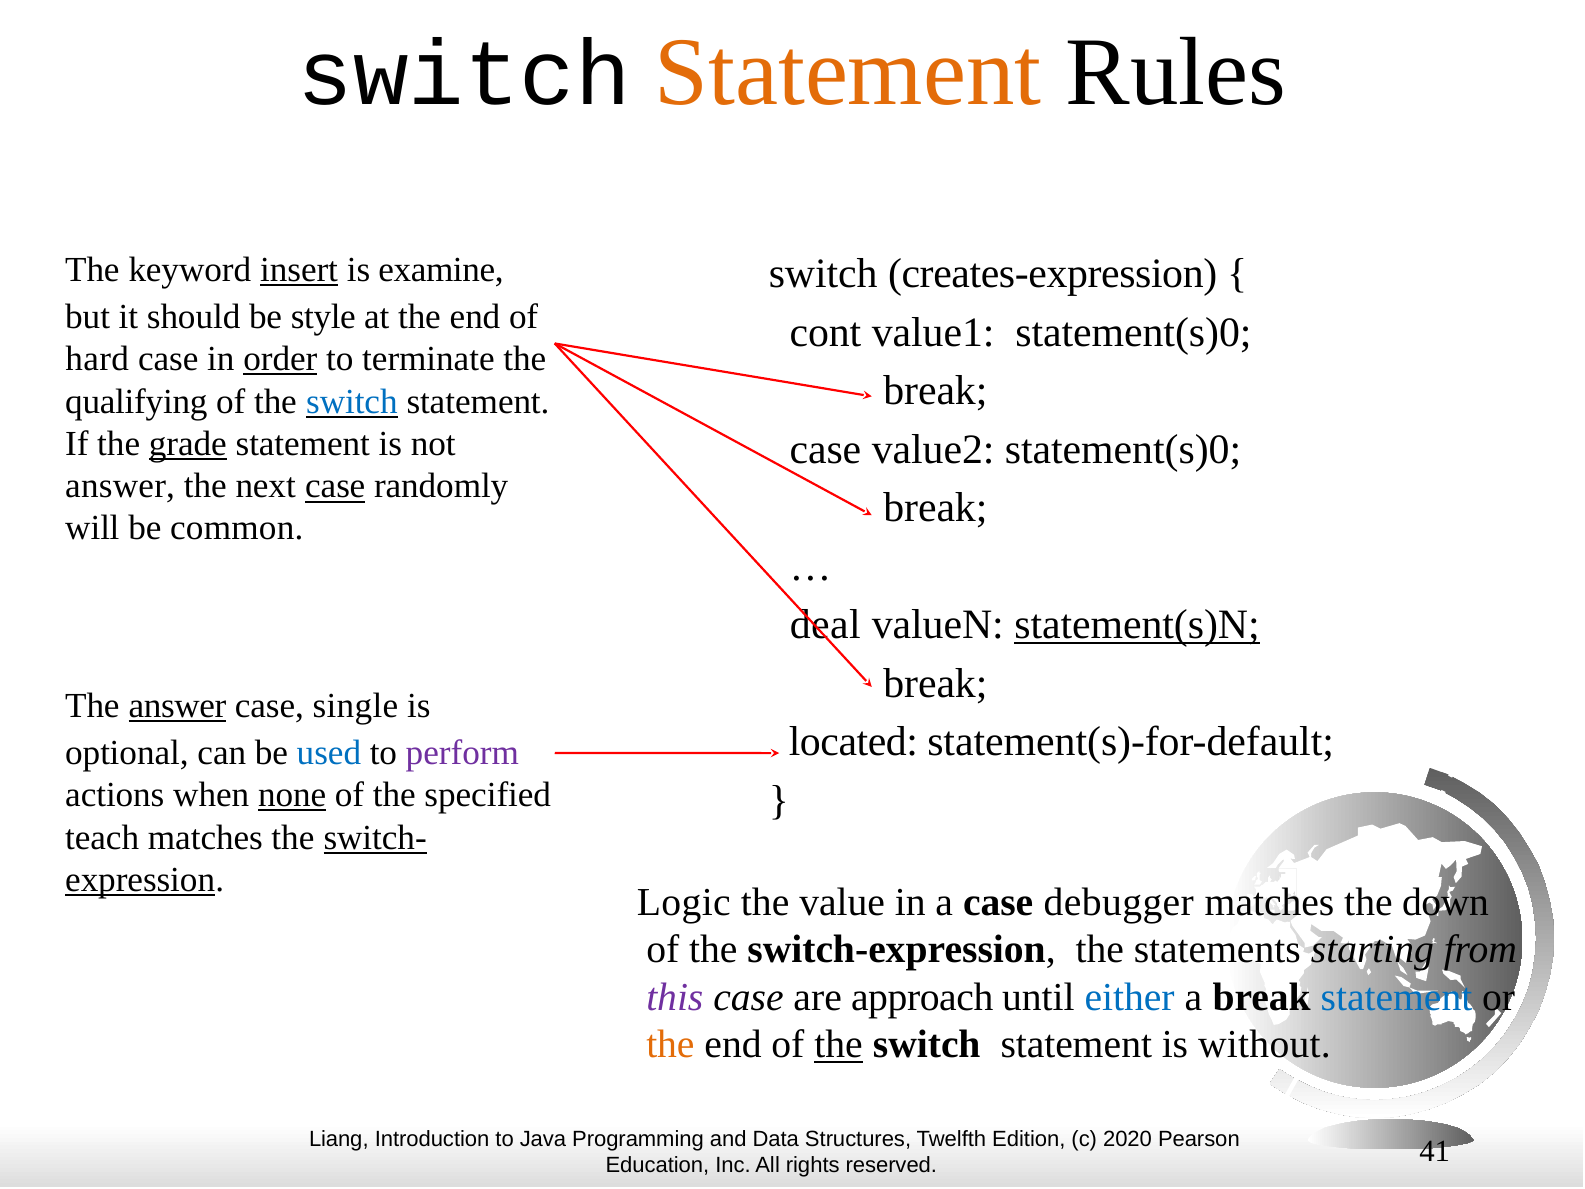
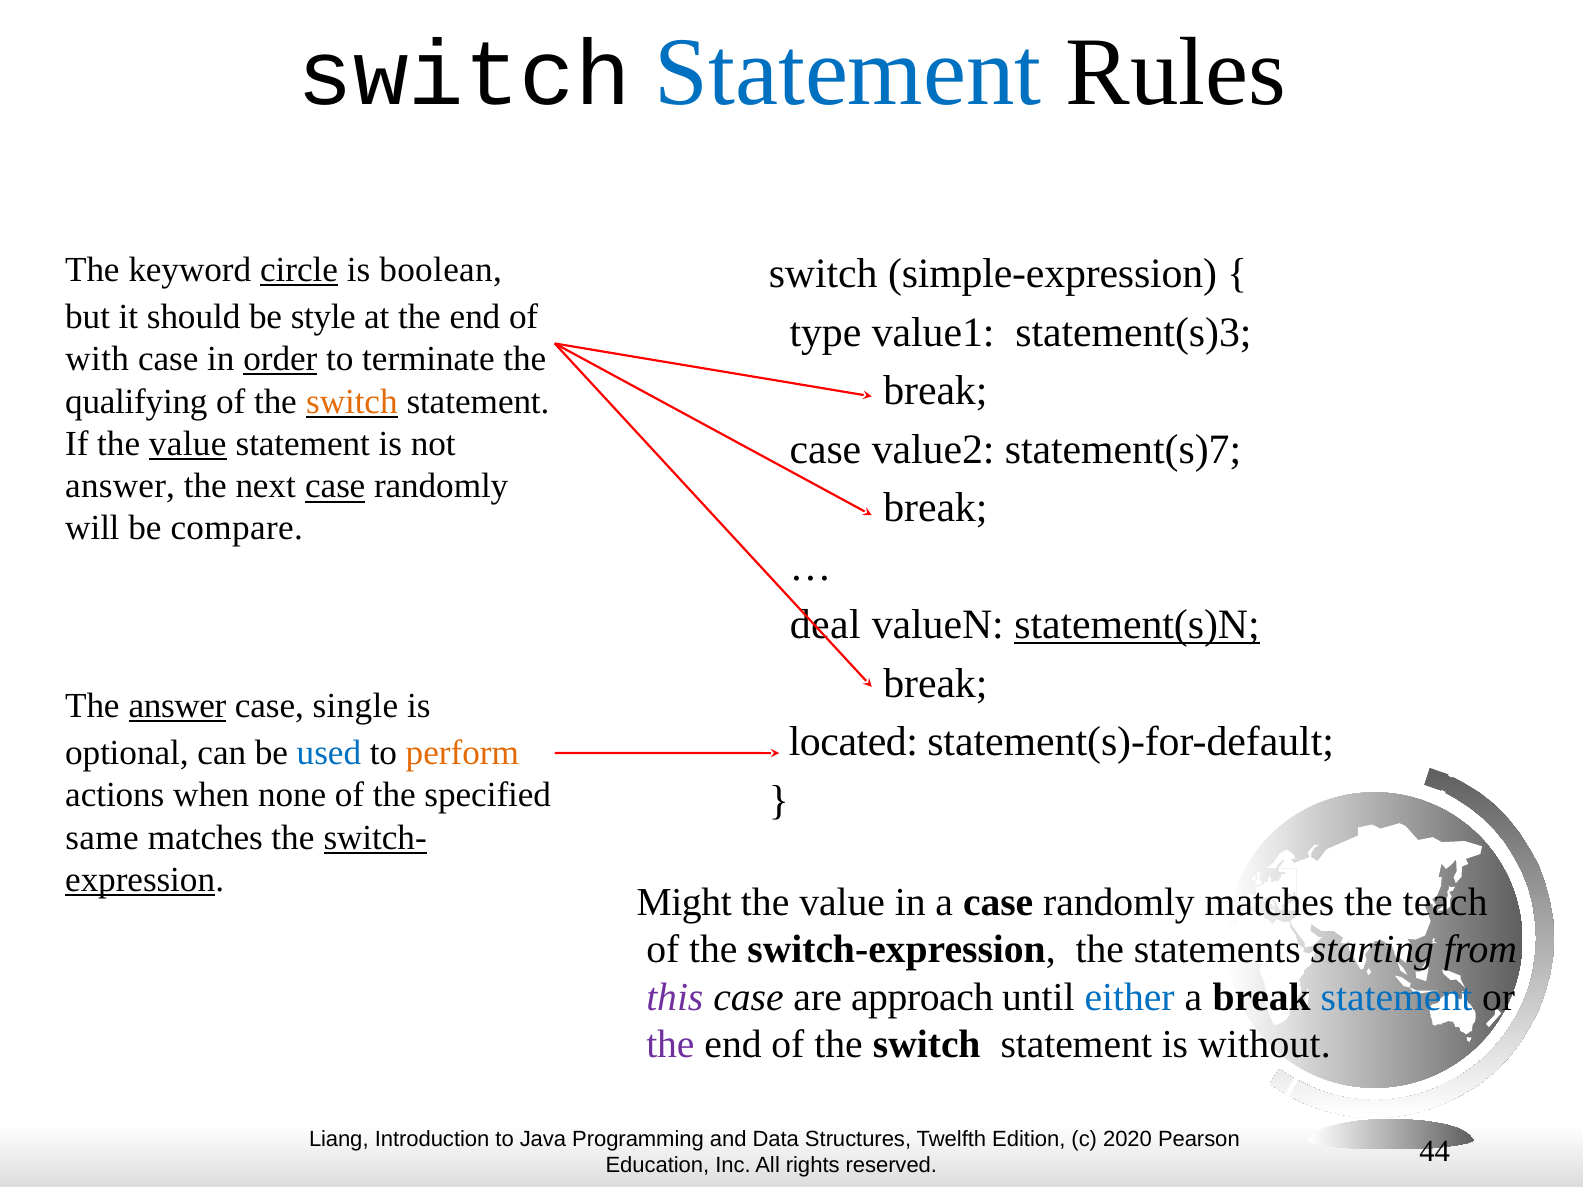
Statement at (848, 73) colour: orange -> blue
insert: insert -> circle
examine: examine -> boolean
creates-expression: creates-expression -> simple-expression
cont: cont -> type
value1 statement(s)0: statement(s)0 -> statement(s)3
hard: hard -> with
switch at (352, 401) colour: blue -> orange
If the grade: grade -> value
value2 statement(s)0: statement(s)0 -> statement(s)7
common: common -> compare
perform colour: purple -> orange
none underline: present -> none
teach: teach -> same
Logic: Logic -> Might
a case debugger: debugger -> randomly
down: down -> teach
the at (670, 1045) colour: orange -> purple
the at (838, 1045) underline: present -> none
41: 41 -> 44
